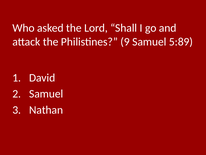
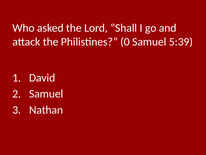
9: 9 -> 0
5:89: 5:89 -> 5:39
